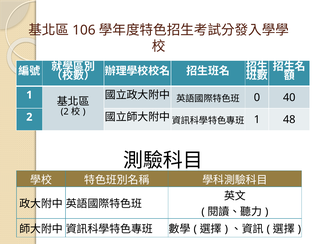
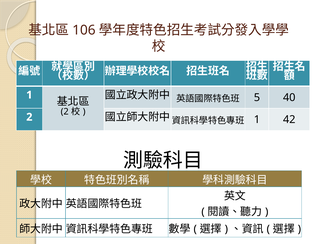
0: 0 -> 5
48: 48 -> 42
